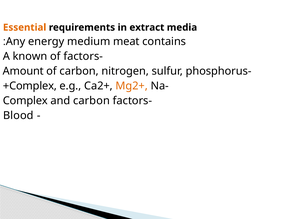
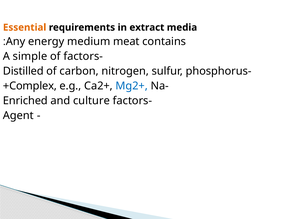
known: known -> simple
Amount: Amount -> Distilled
Mg2+ colour: orange -> blue
Complex at (25, 101): Complex -> Enriched
and carbon: carbon -> culture
Blood: Blood -> Agent
